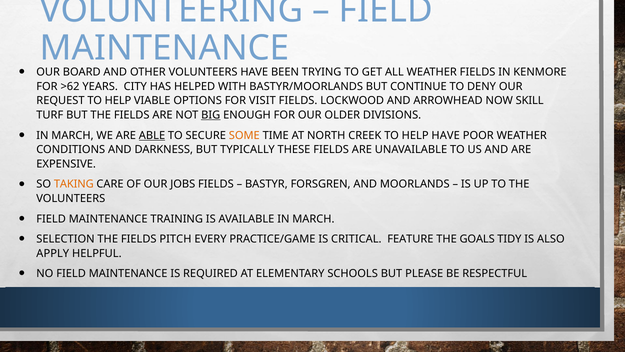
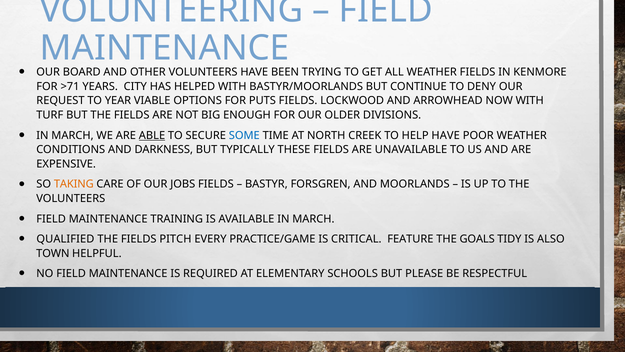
>62: >62 -> >71
REQUEST TO HELP: HELP -> YEAR
VISIT: VISIT -> PUTS
NOW SKILL: SKILL -> WITH
BIG underline: present -> none
SOME colour: orange -> blue
SELECTION: SELECTION -> QUALIFIED
APPLY: APPLY -> TOWN
